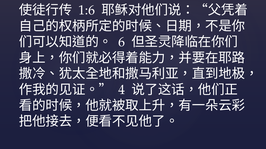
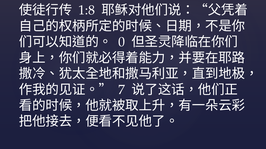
1:6: 1:6 -> 1:8
6: 6 -> 0
4: 4 -> 7
